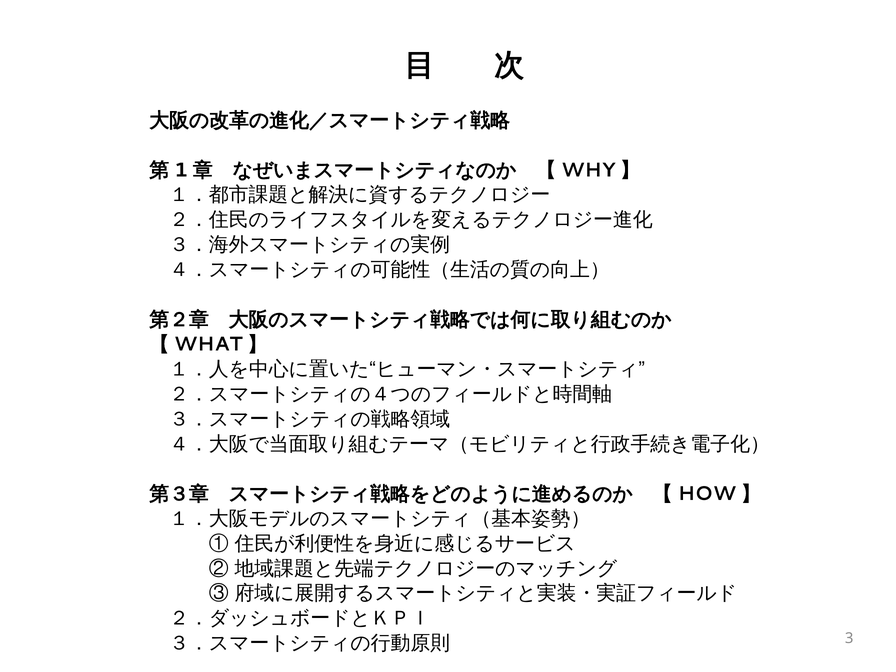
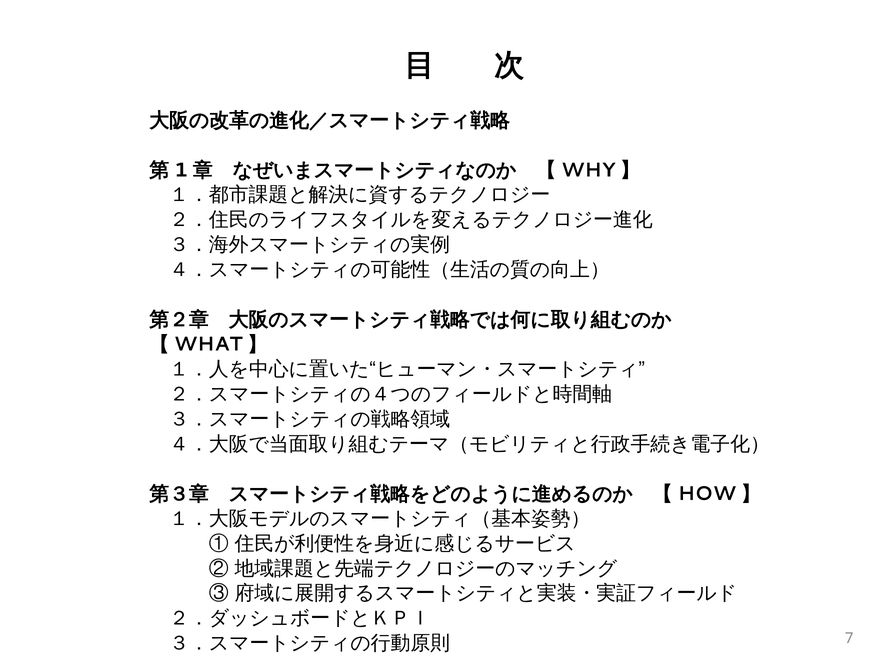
3: 3 -> 7
